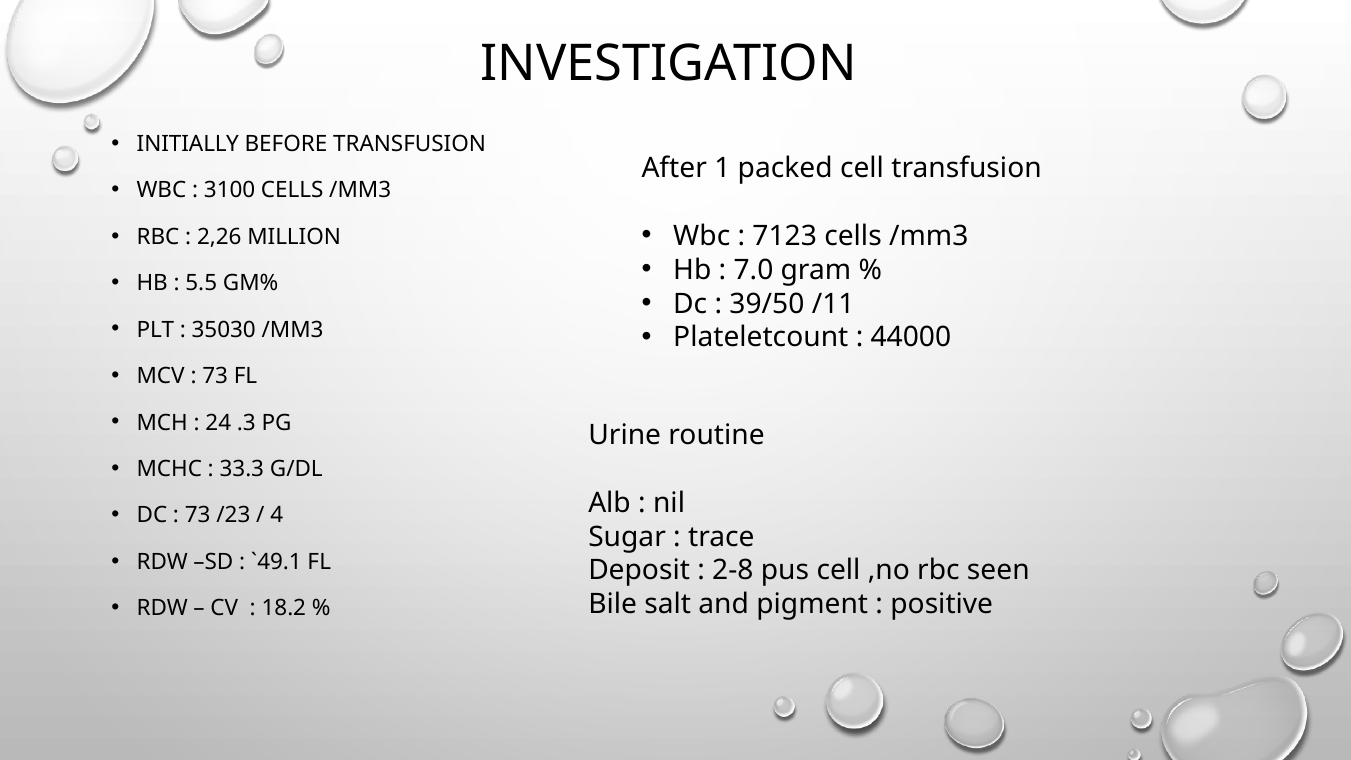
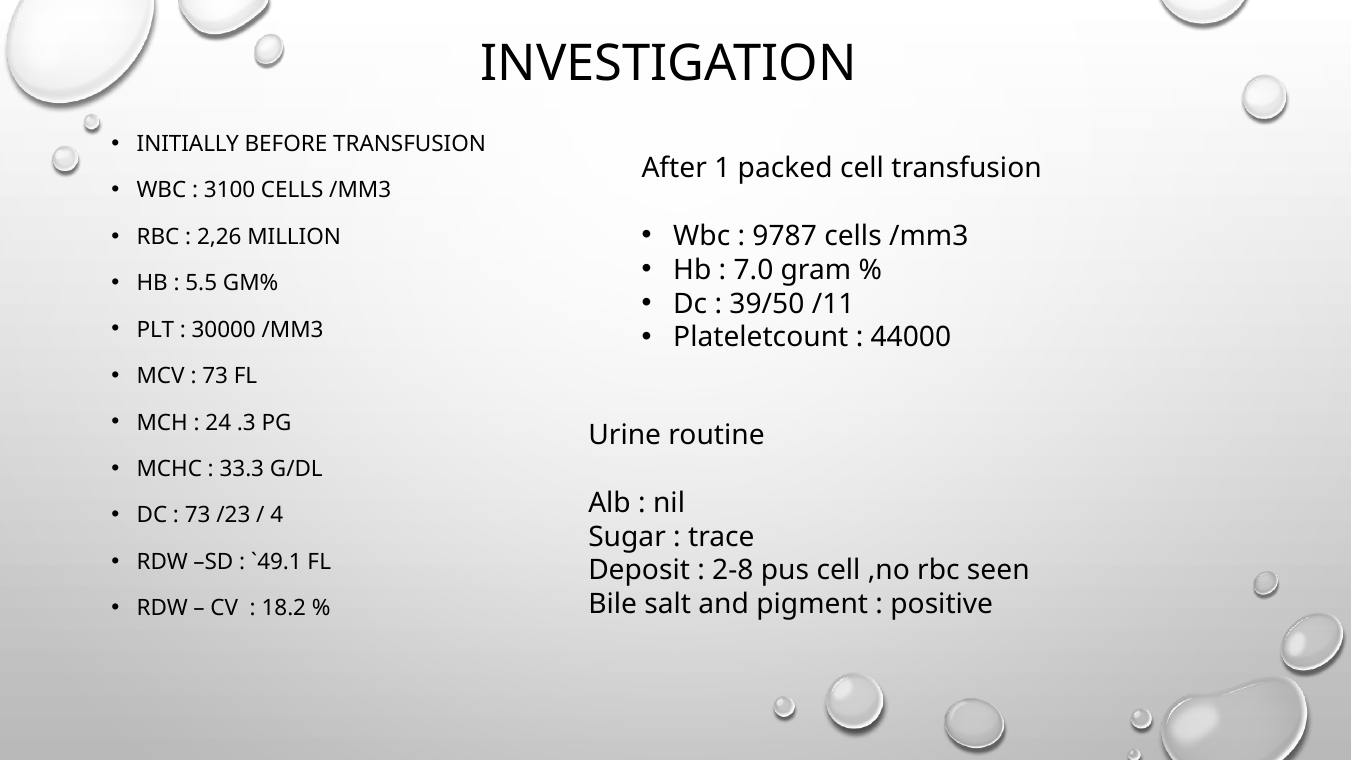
7123: 7123 -> 9787
35030: 35030 -> 30000
